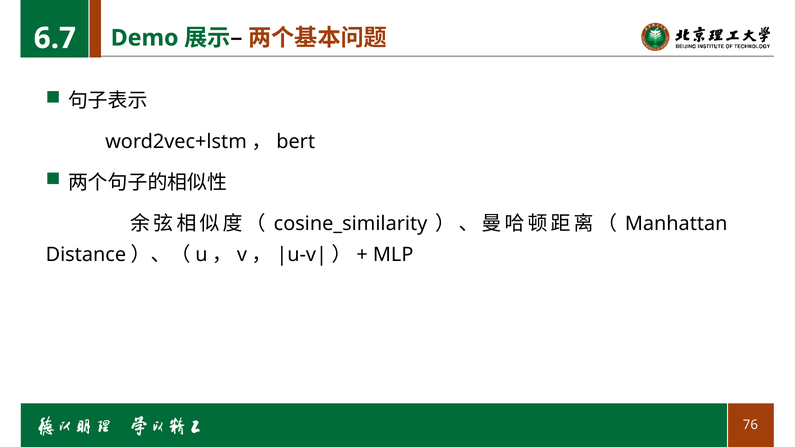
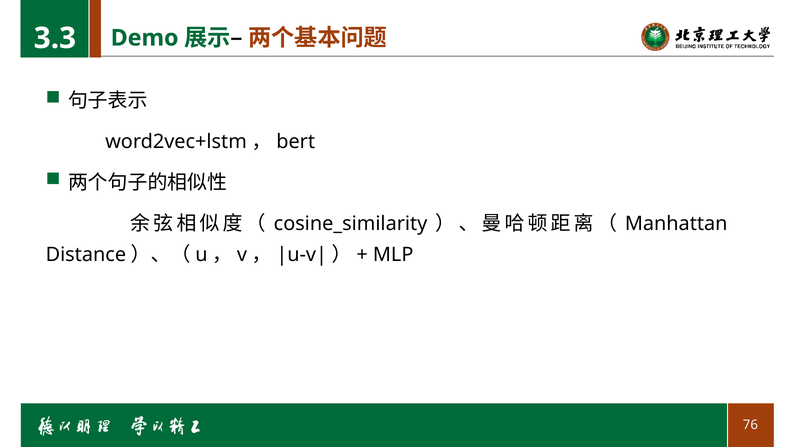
6.7: 6.7 -> 3.3
